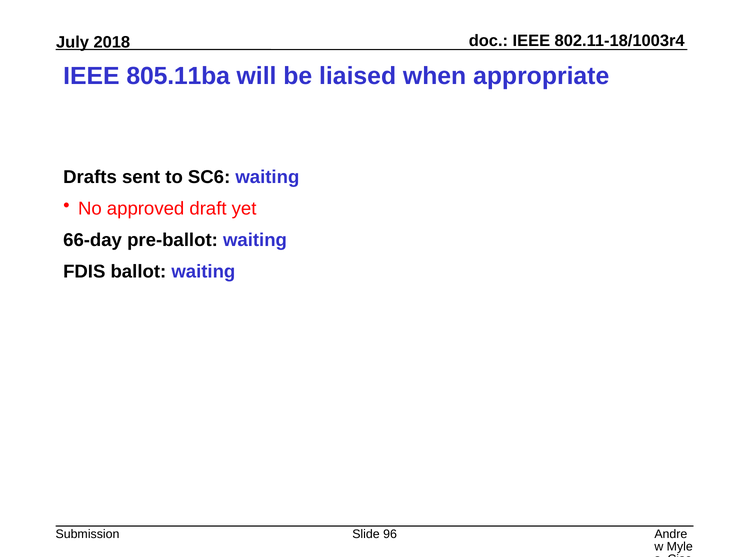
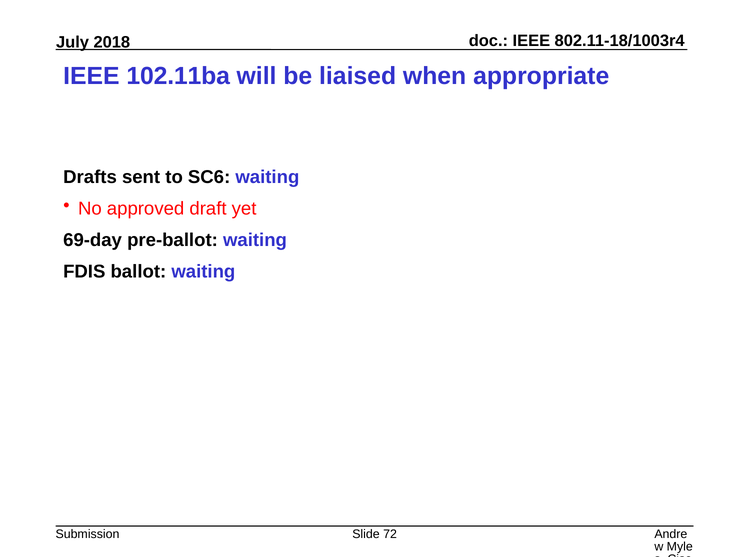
805.11ba: 805.11ba -> 102.11ba
66-day: 66-day -> 69-day
96: 96 -> 72
